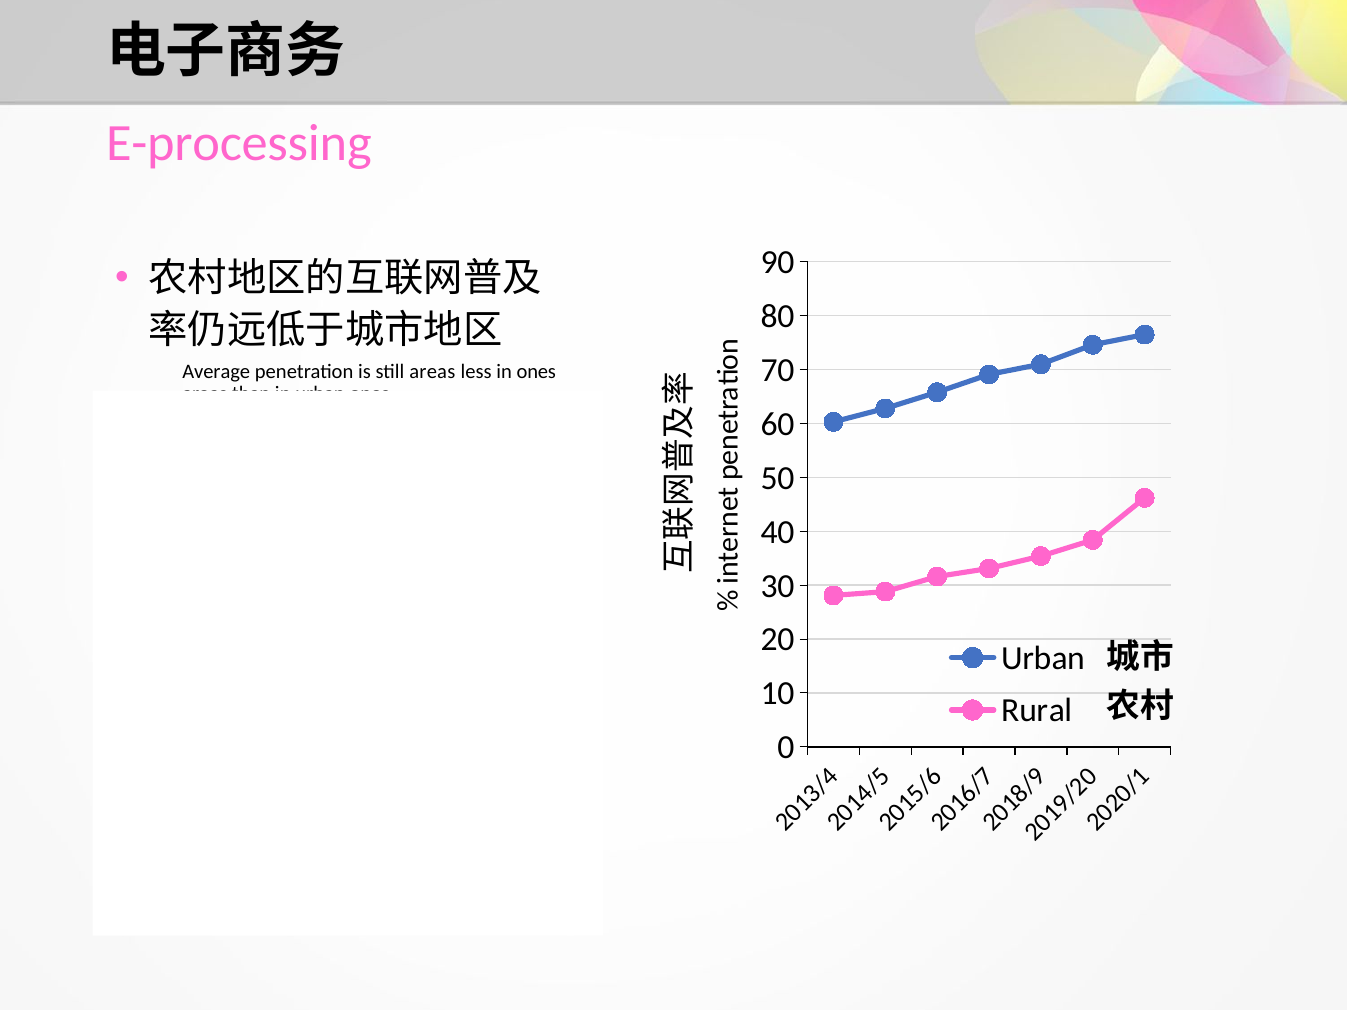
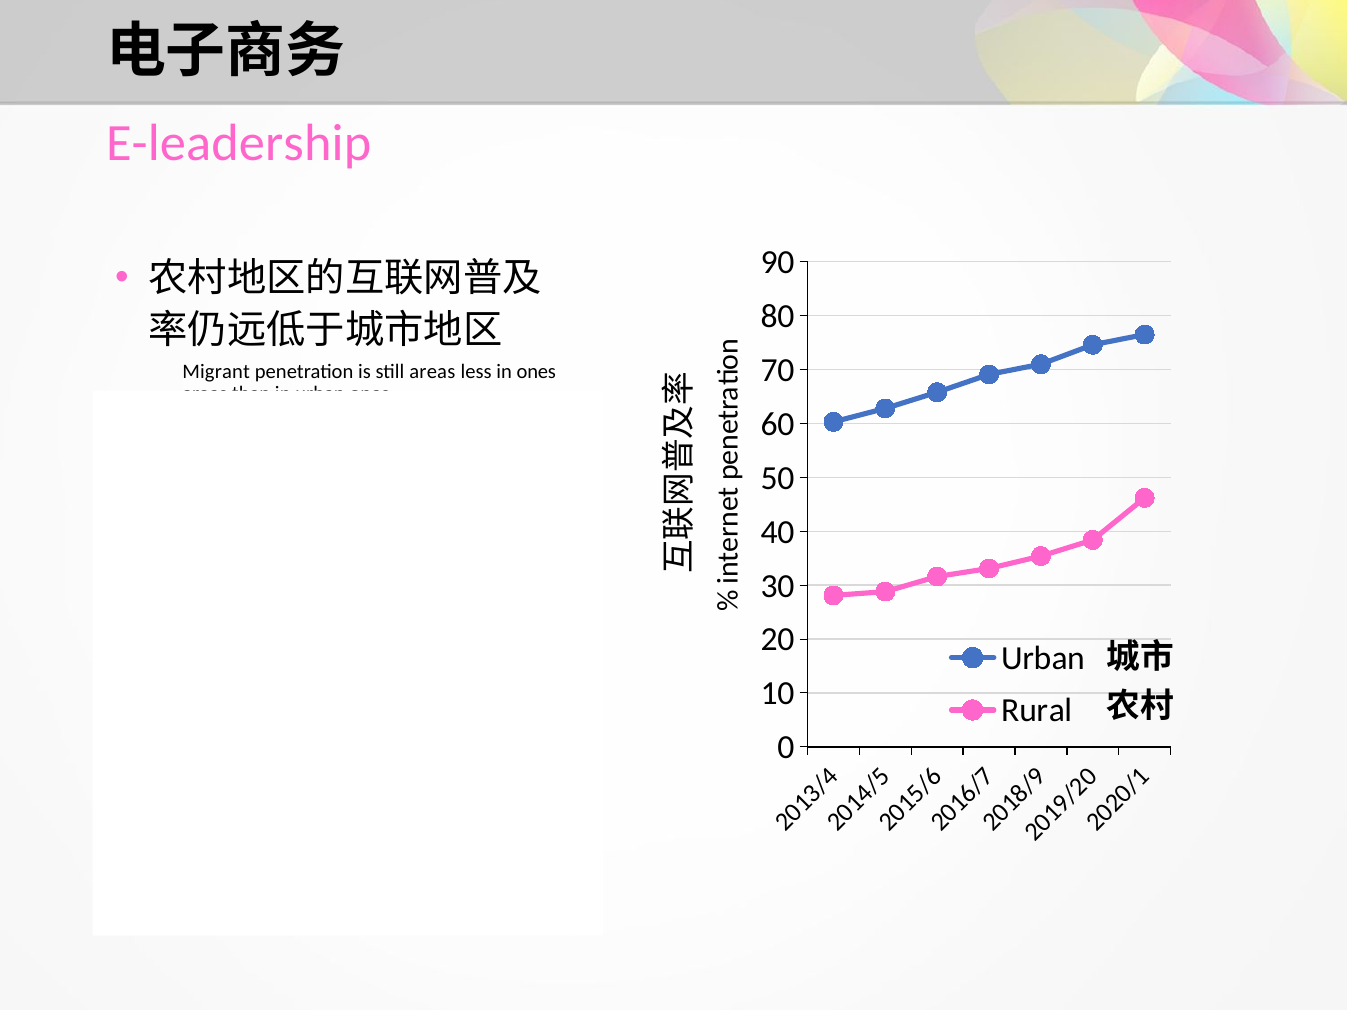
E-processing: E-processing -> E-leadership
Average at (216, 372): Average -> Migrant
